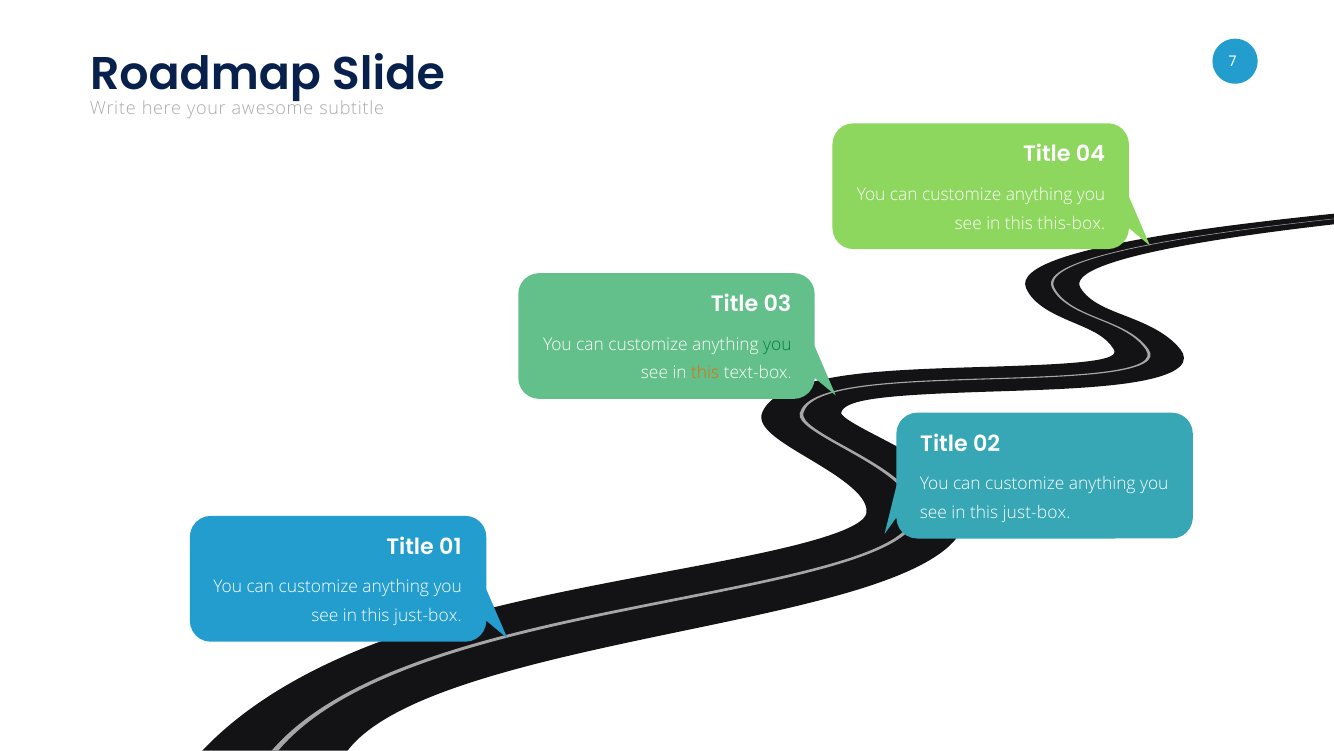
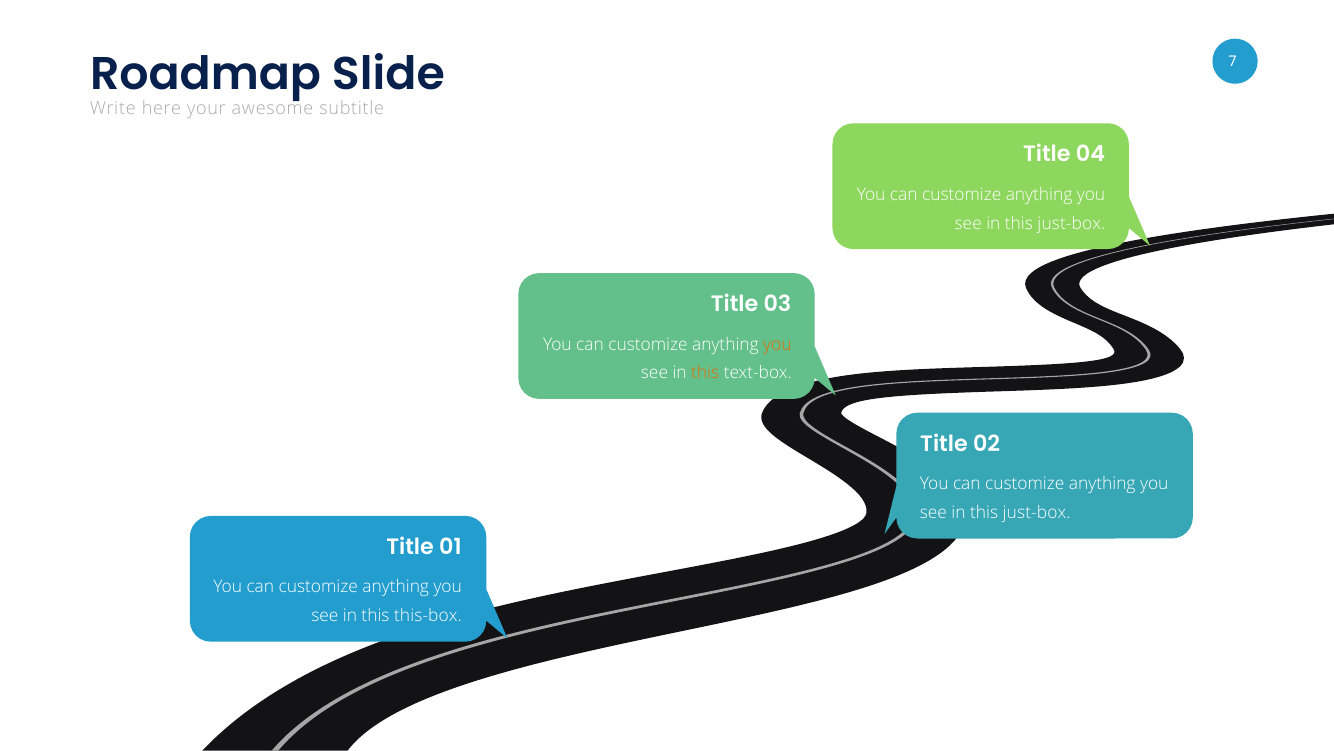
this-box at (1071, 223): this-box -> just-box
you at (777, 344) colour: green -> orange
just-box at (428, 615): just-box -> this-box
